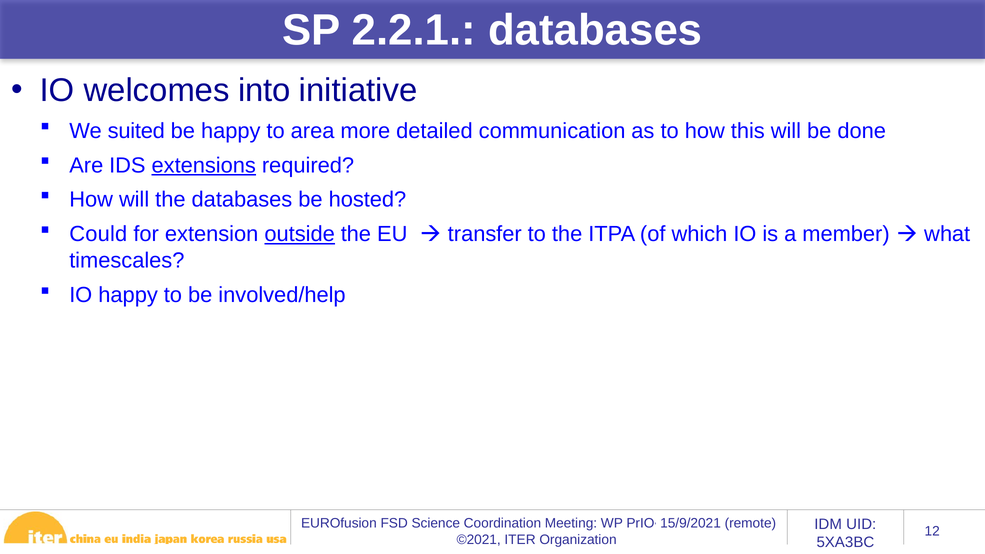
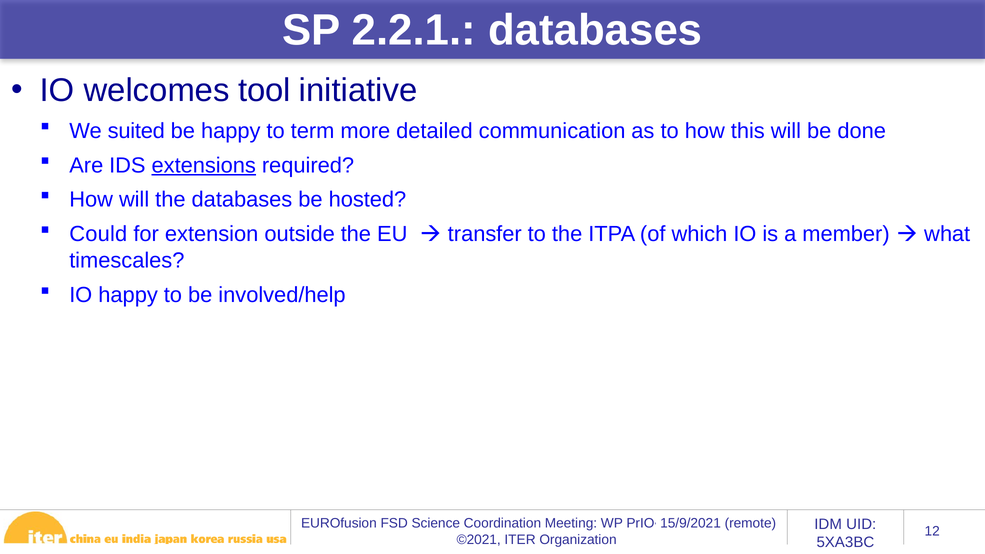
into: into -> tool
area: area -> term
outside underline: present -> none
